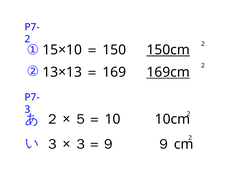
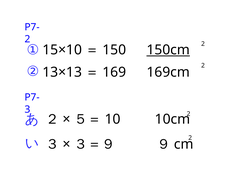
169cm underline: present -> none
